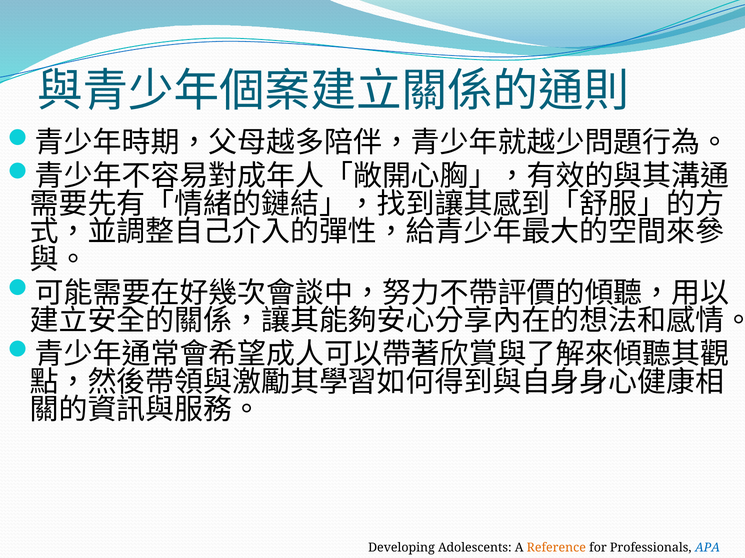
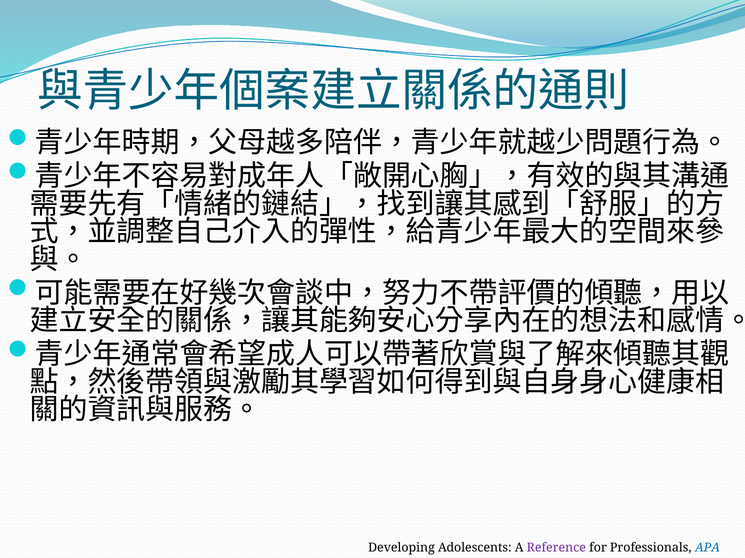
Reference colour: orange -> purple
